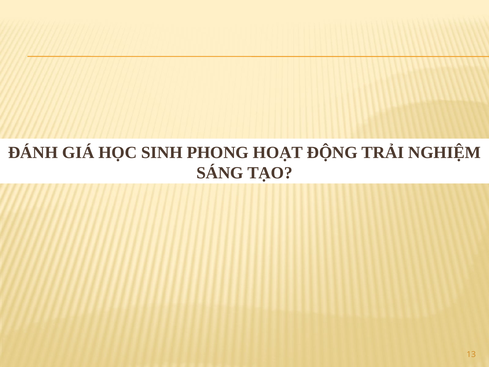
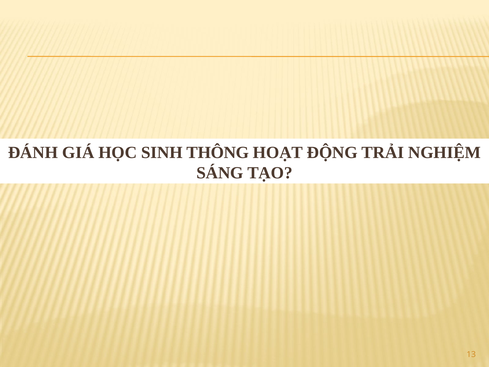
PHONG: PHONG -> THÔNG
